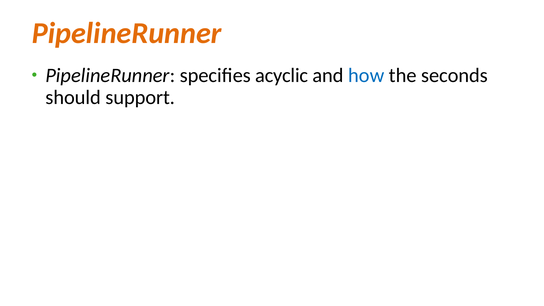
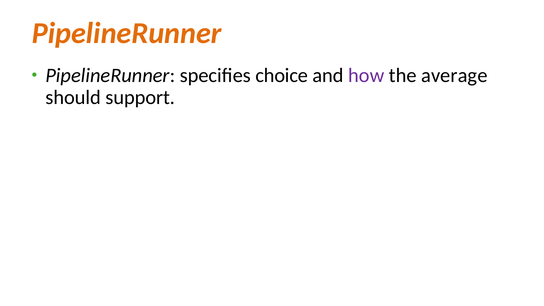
acyclic: acyclic -> choice
how colour: blue -> purple
seconds: seconds -> average
